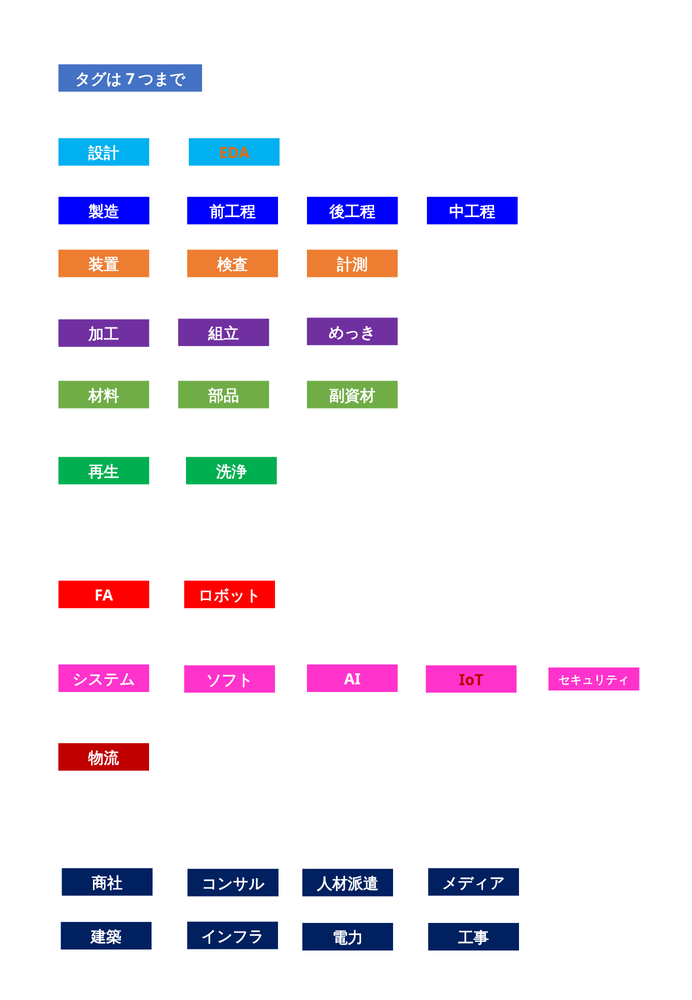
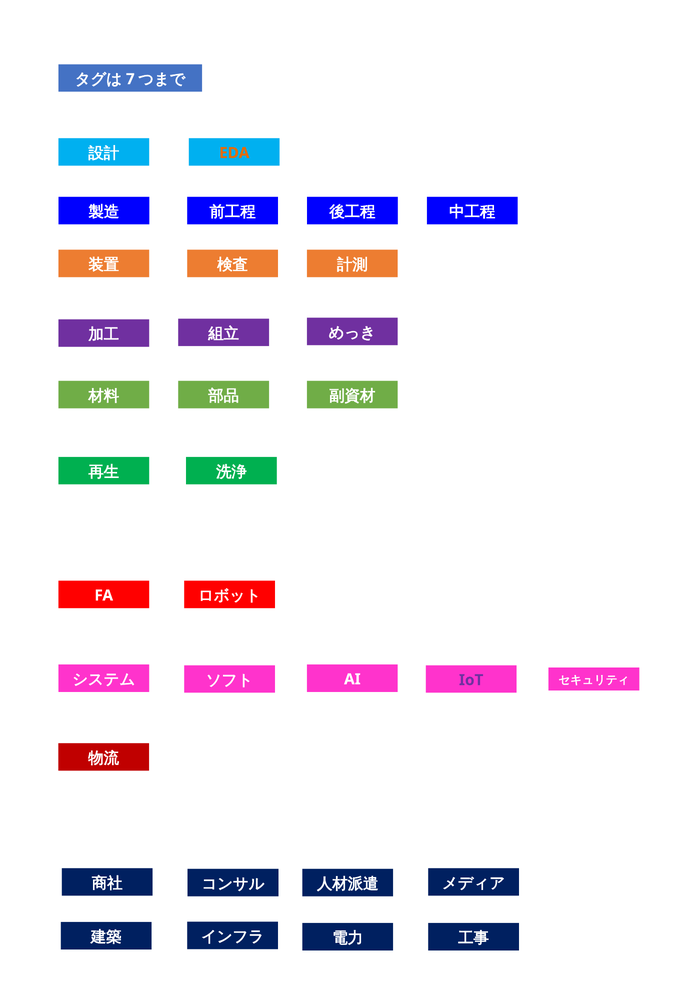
IoT colour: red -> purple
